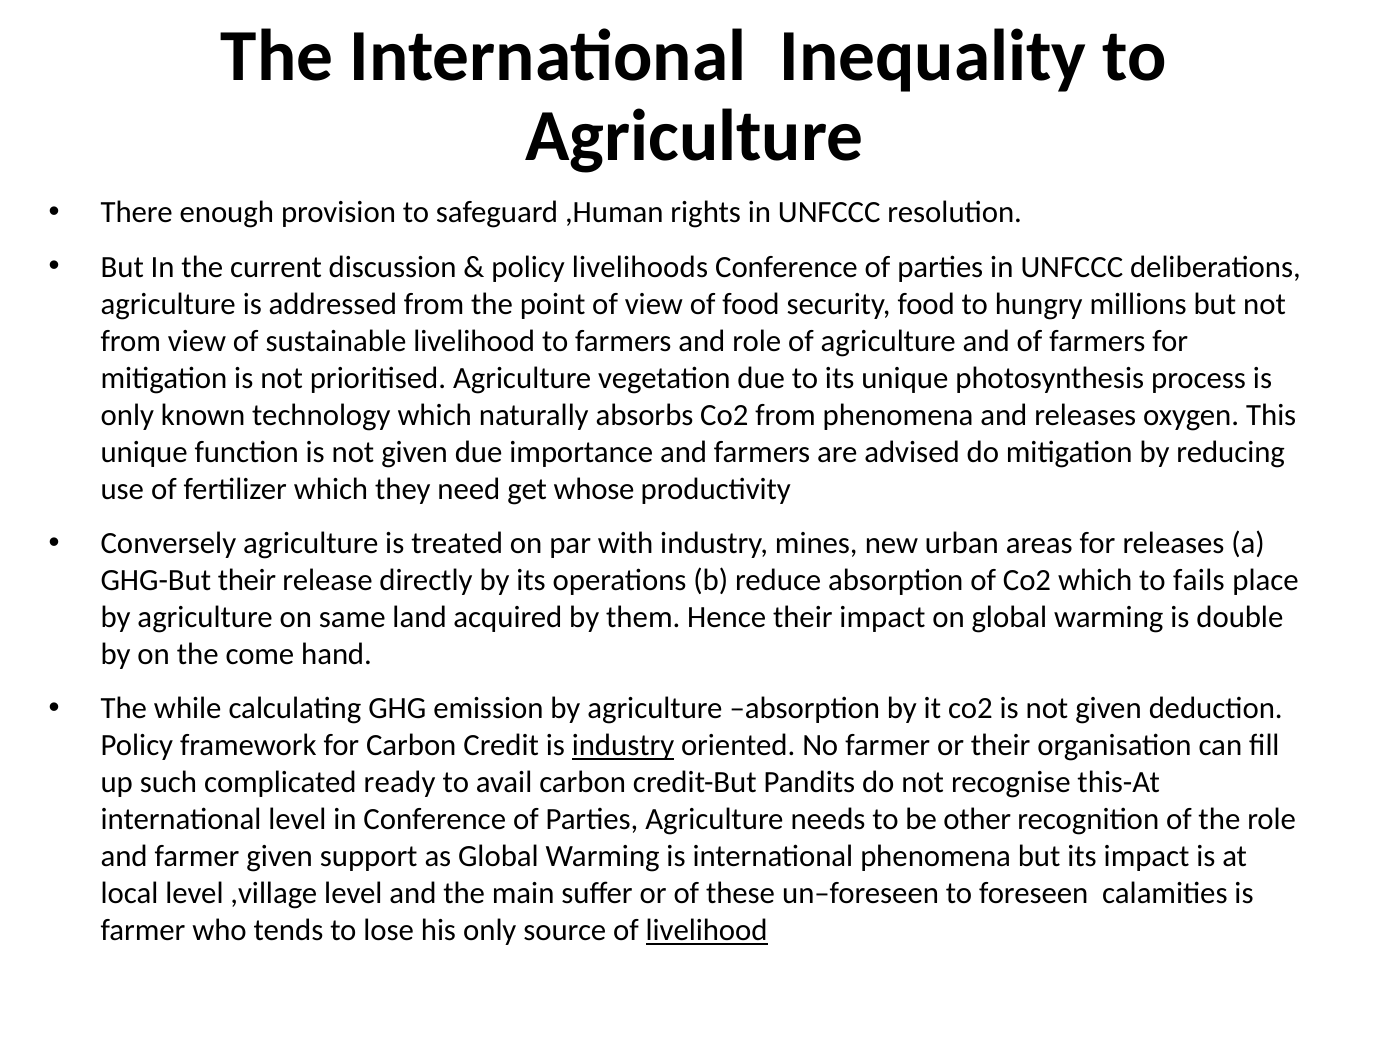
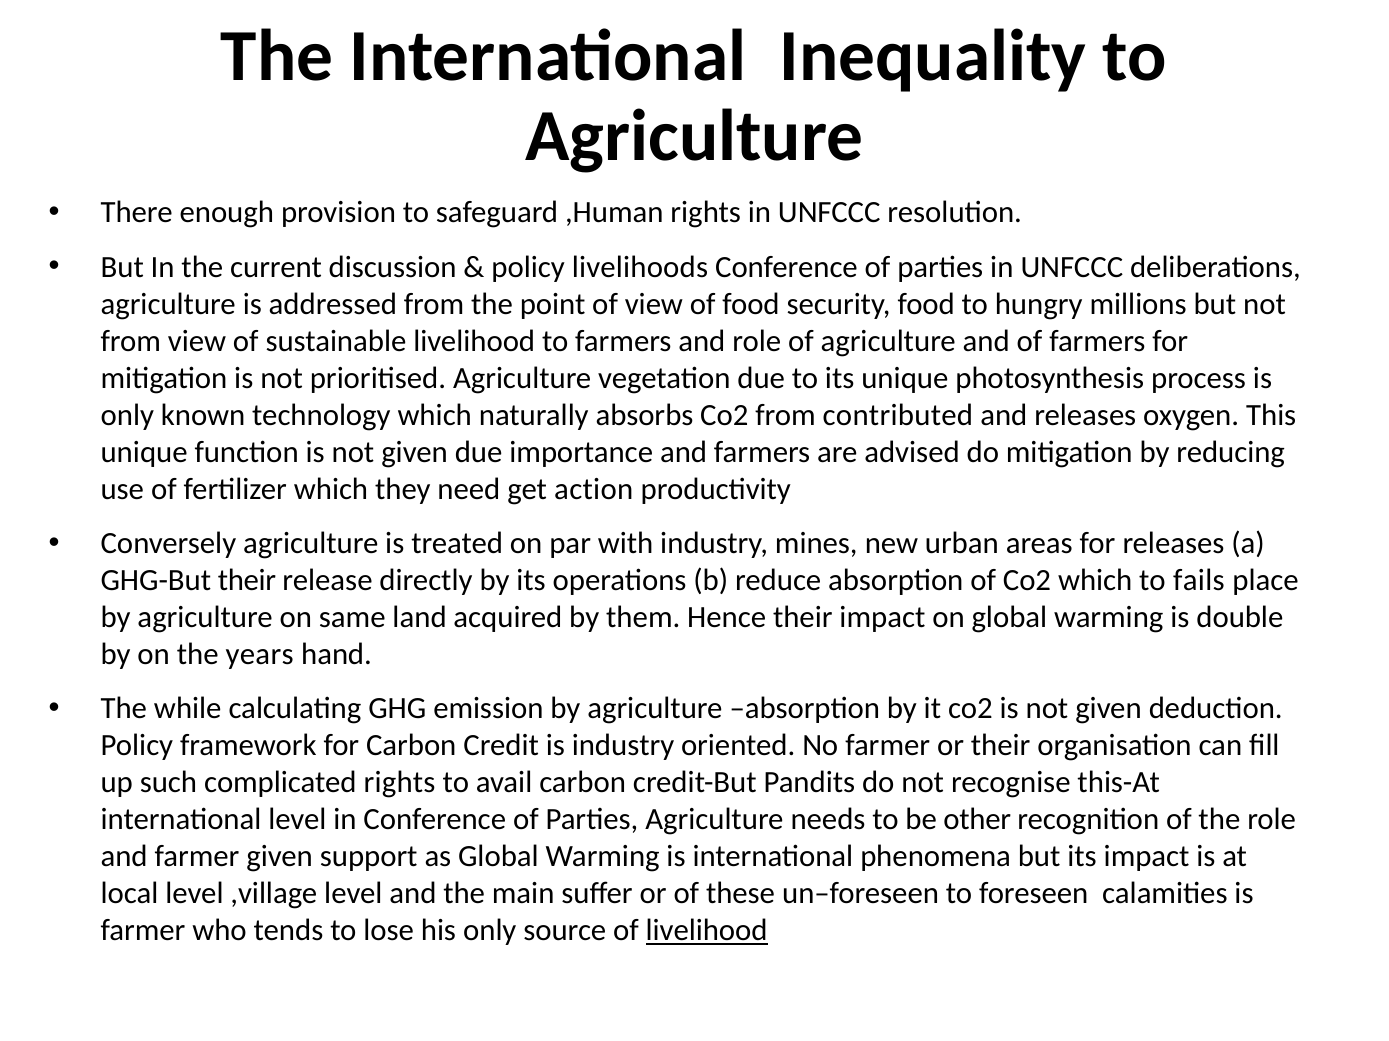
from phenomena: phenomena -> contributed
whose: whose -> action
come: come -> years
industry at (623, 746) underline: present -> none
complicated ready: ready -> rights
